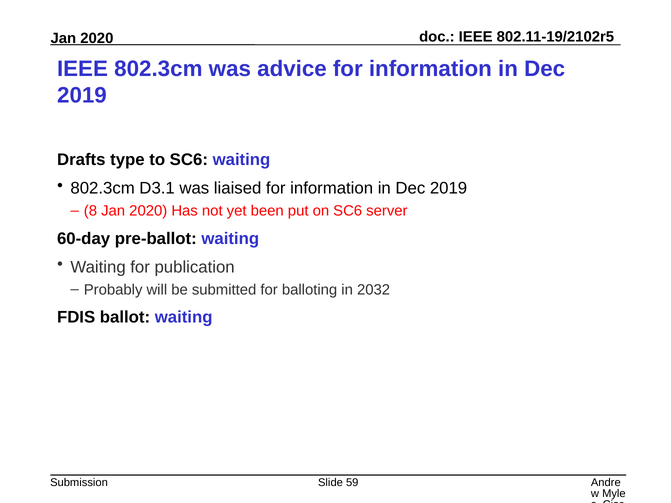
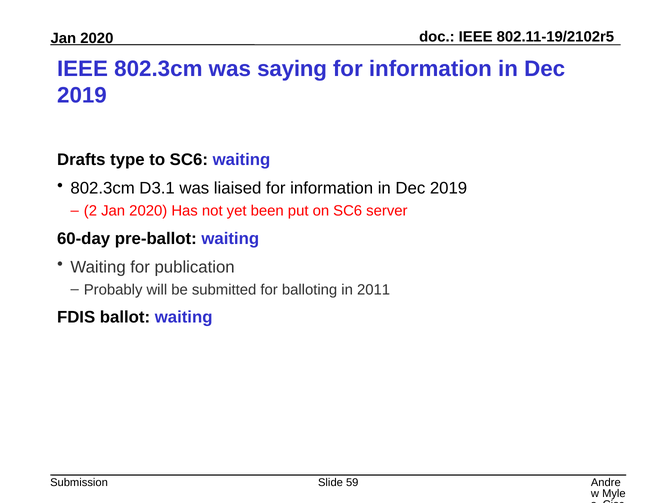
advice: advice -> saying
8: 8 -> 2
2032: 2032 -> 2011
